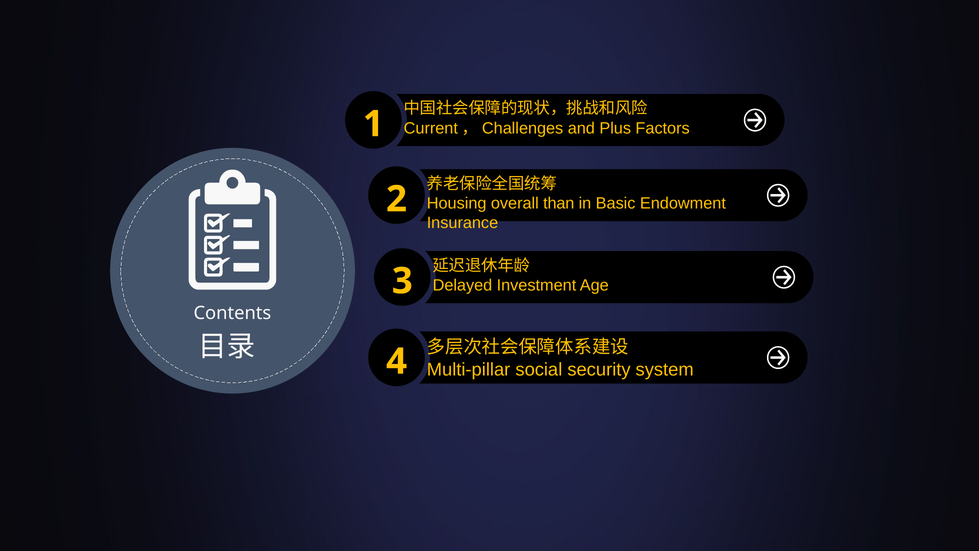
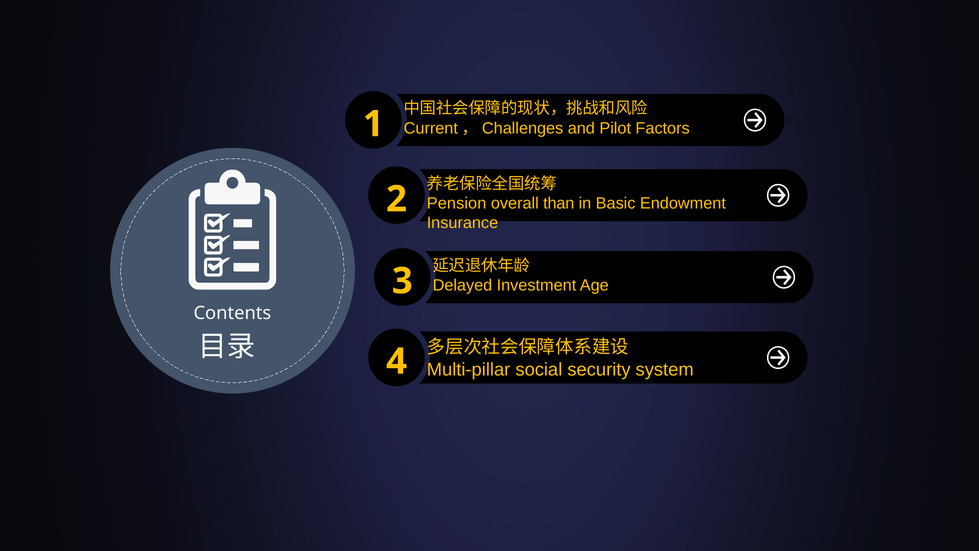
Plus: Plus -> Pilot
Housing: Housing -> Pension
